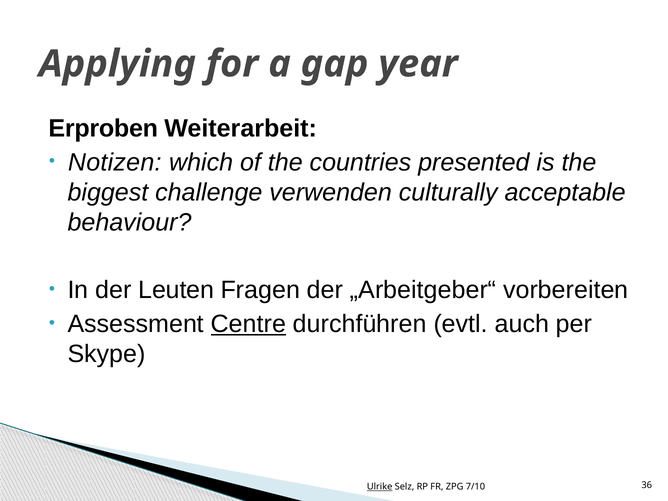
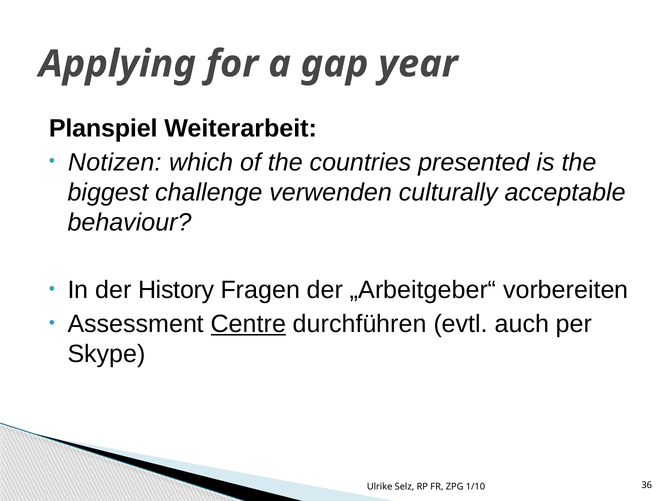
Erproben: Erproben -> Planspiel
Leuten: Leuten -> History
Ulrike underline: present -> none
7/10: 7/10 -> 1/10
